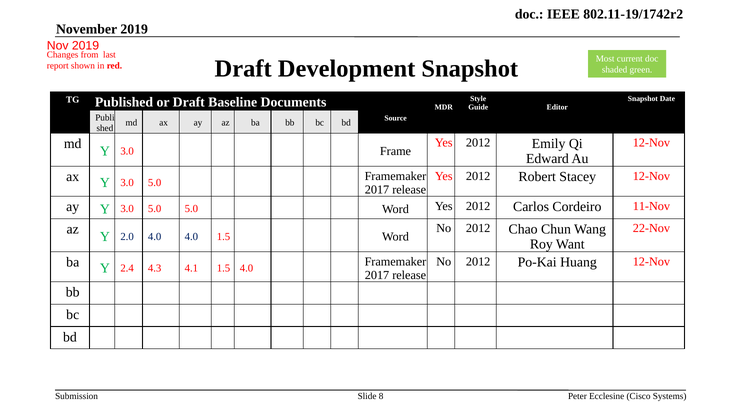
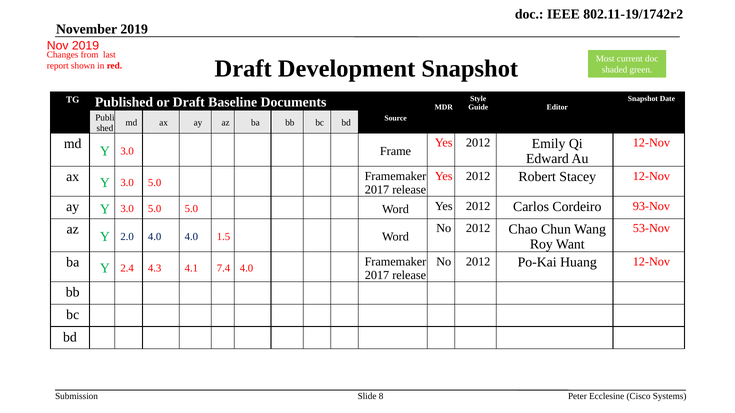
11-Nov: 11-Nov -> 93-Nov
22-Nov: 22-Nov -> 53-Nov
4.1 1.5: 1.5 -> 7.4
